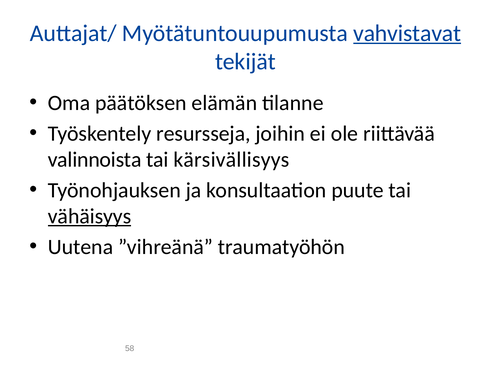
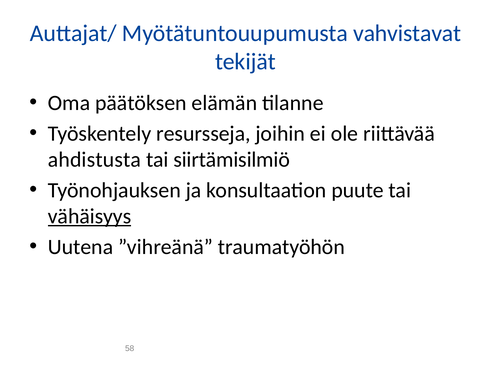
vahvistavat underline: present -> none
valinnoista: valinnoista -> ahdistusta
kärsivällisyys: kärsivällisyys -> siirtämisilmiö
